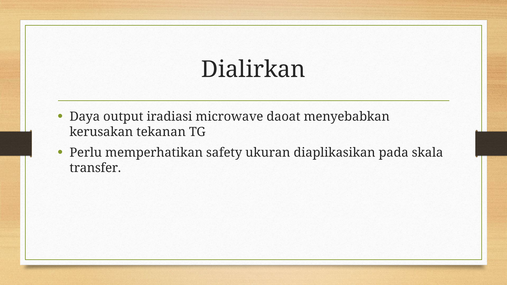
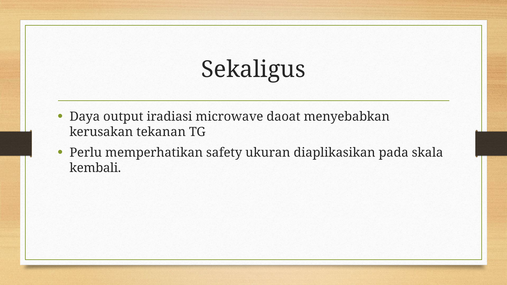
Dialirkan: Dialirkan -> Sekaligus
transfer: transfer -> kembali
